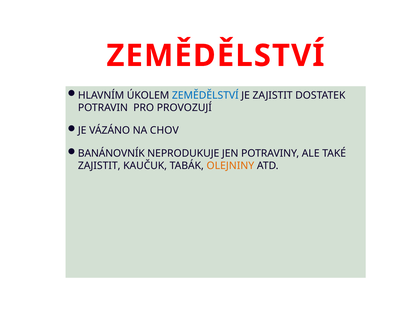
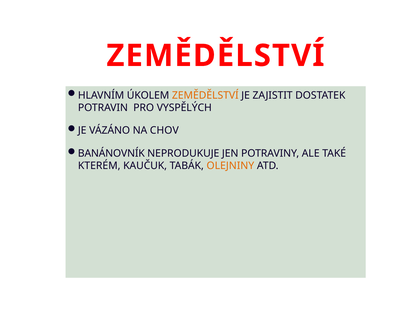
ZEMĚDĚLSTVÍ at (205, 95) colour: blue -> orange
PROVOZUJÍ: PROVOZUJÍ -> VYSPĚLÝCH
ZAJISTIT at (99, 165): ZAJISTIT -> KTERÉM
